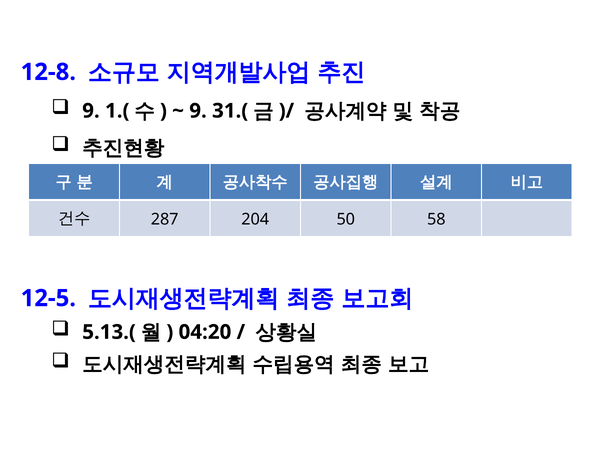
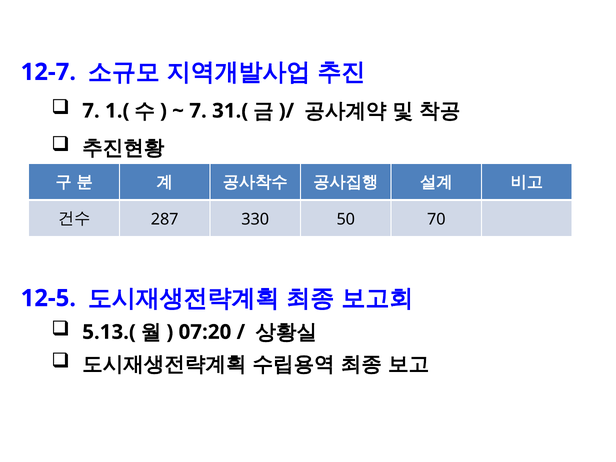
12-8: 12-8 -> 12-7
9 at (91, 111): 9 -> 7
9 at (198, 111): 9 -> 7
204: 204 -> 330
58: 58 -> 70
04:20: 04:20 -> 07:20
